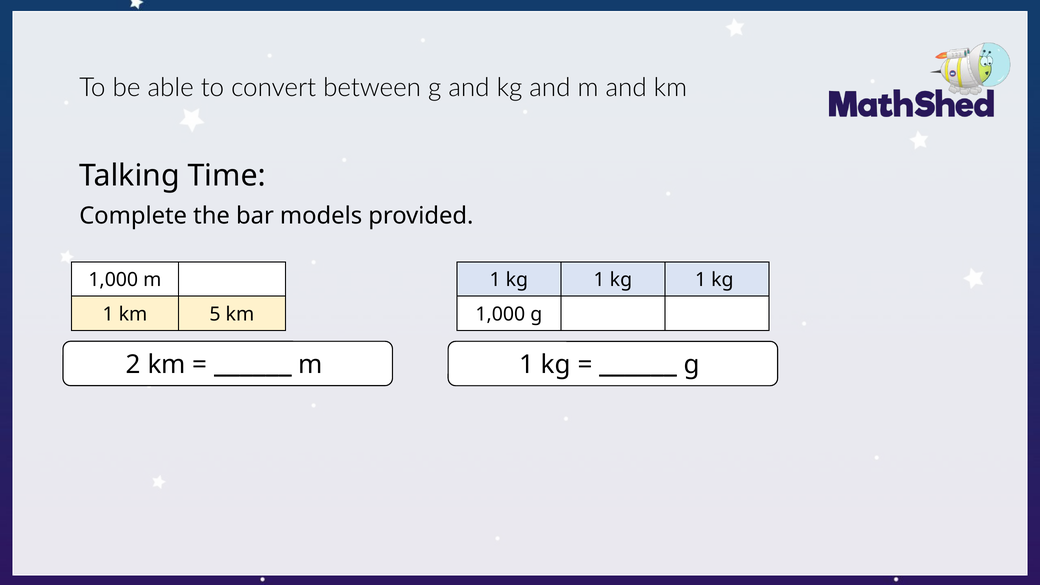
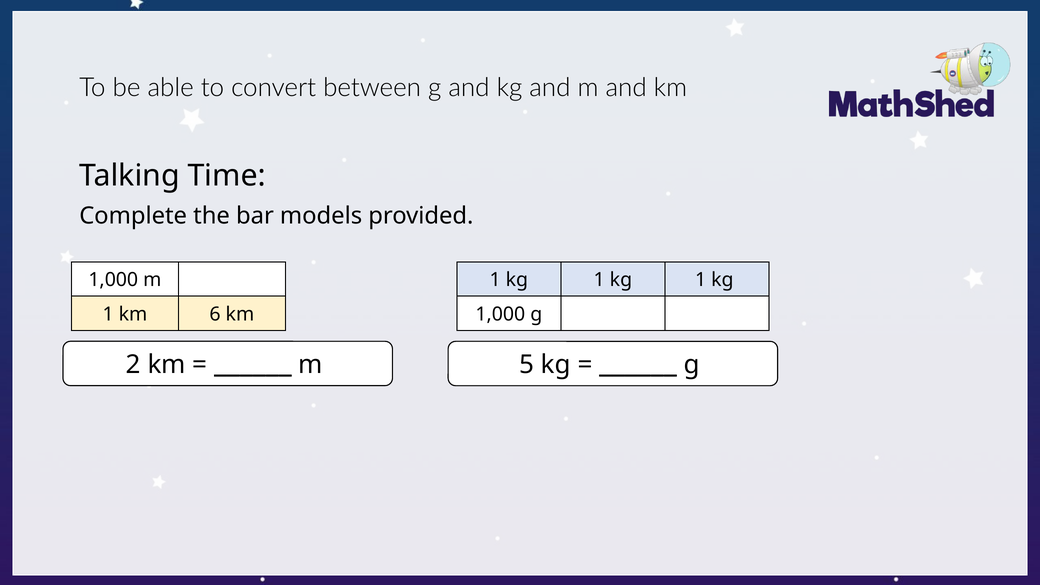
5: 5 -> 6
1 at (527, 365): 1 -> 5
